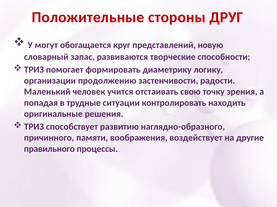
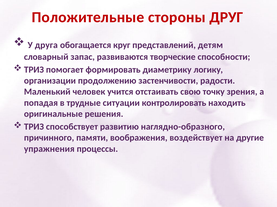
могут: могут -> друга
новую: новую -> детям
правильного: правильного -> упражнения
